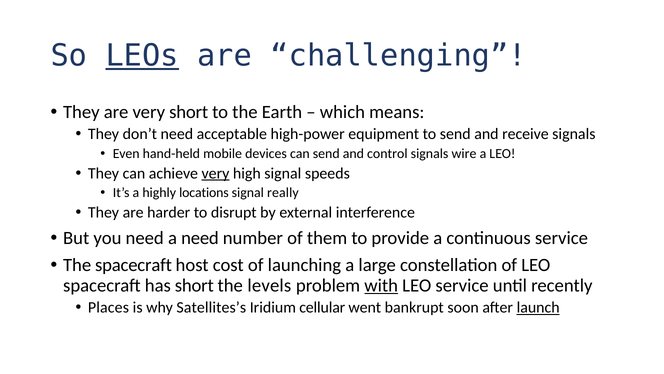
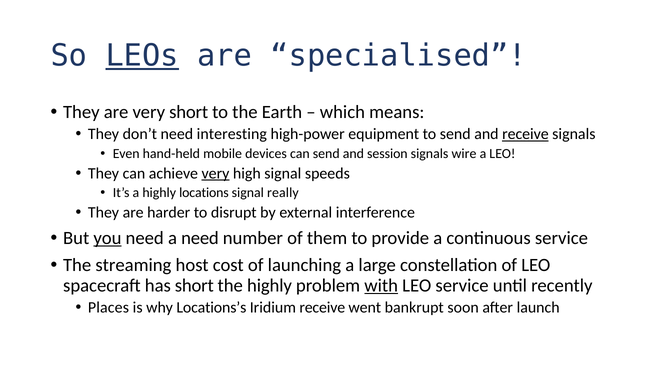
challenging: challenging -> specialised
acceptable: acceptable -> interesting
receive at (525, 134) underline: none -> present
control: control -> session
you underline: none -> present
The spacecraft: spacecraft -> streaming
the levels: levels -> highly
Satellites’s: Satellites’s -> Locations’s
Iridium cellular: cellular -> receive
launch underline: present -> none
